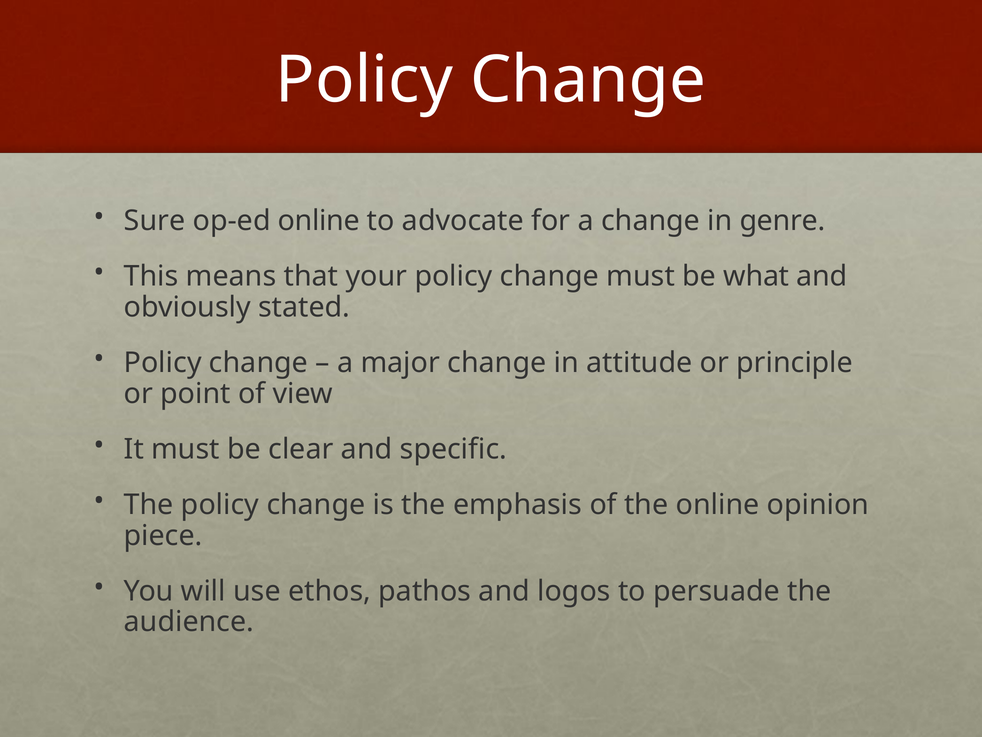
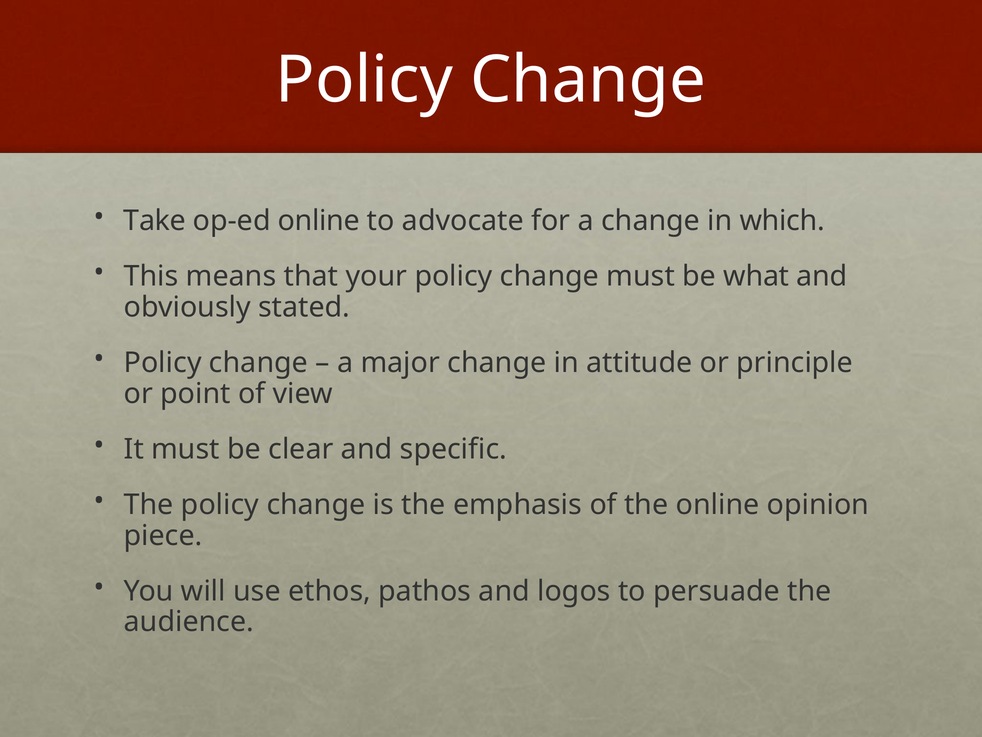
Sure: Sure -> Take
genre: genre -> which
